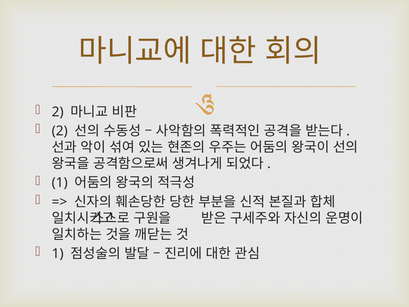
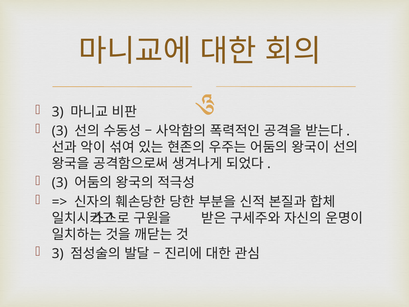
2 at (58, 112): 2 -> 3
2 at (60, 131): 2 -> 3
1 at (60, 183): 1 -> 3
1 at (58, 254): 1 -> 3
